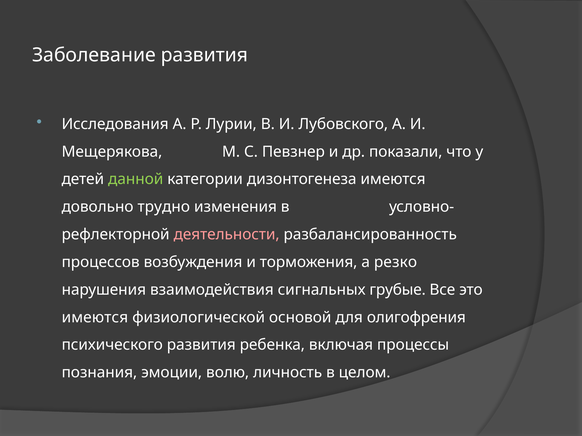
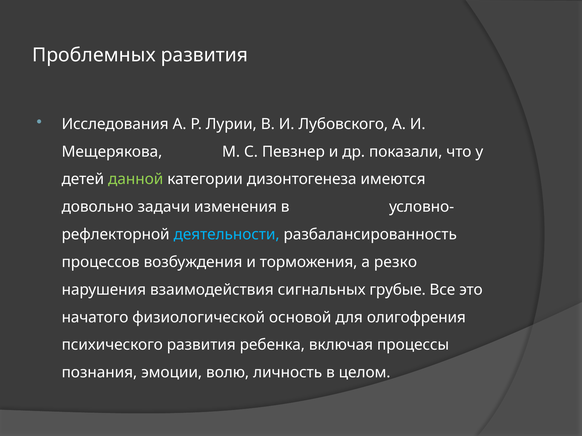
Заболевание: Заболевание -> Проблемных
трудно: трудно -> задачи
деятельности colour: pink -> light blue
имеются at (95, 318): имеются -> начатого
